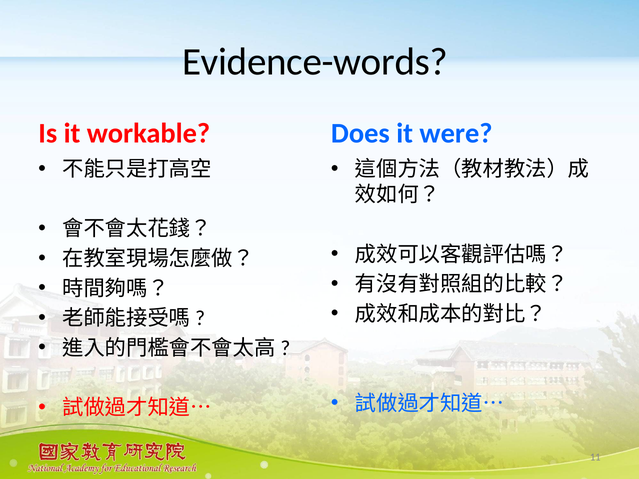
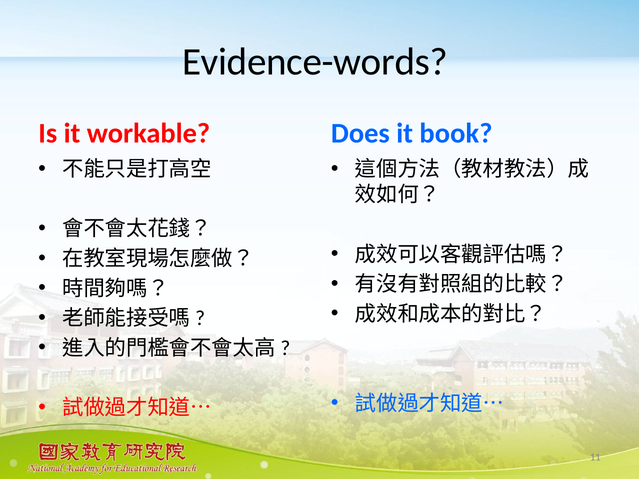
were: were -> book
